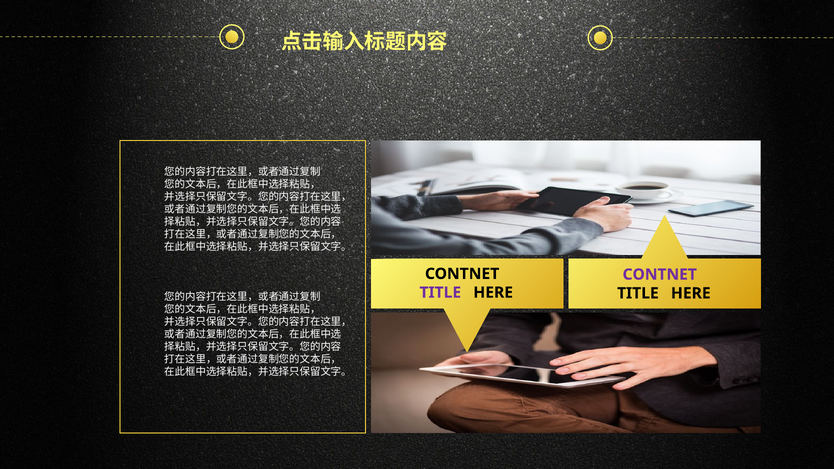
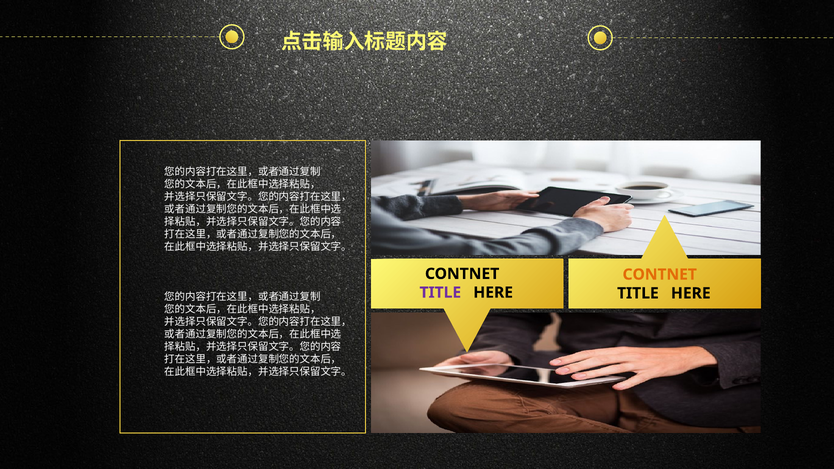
CONTNET at (660, 275) colour: purple -> orange
